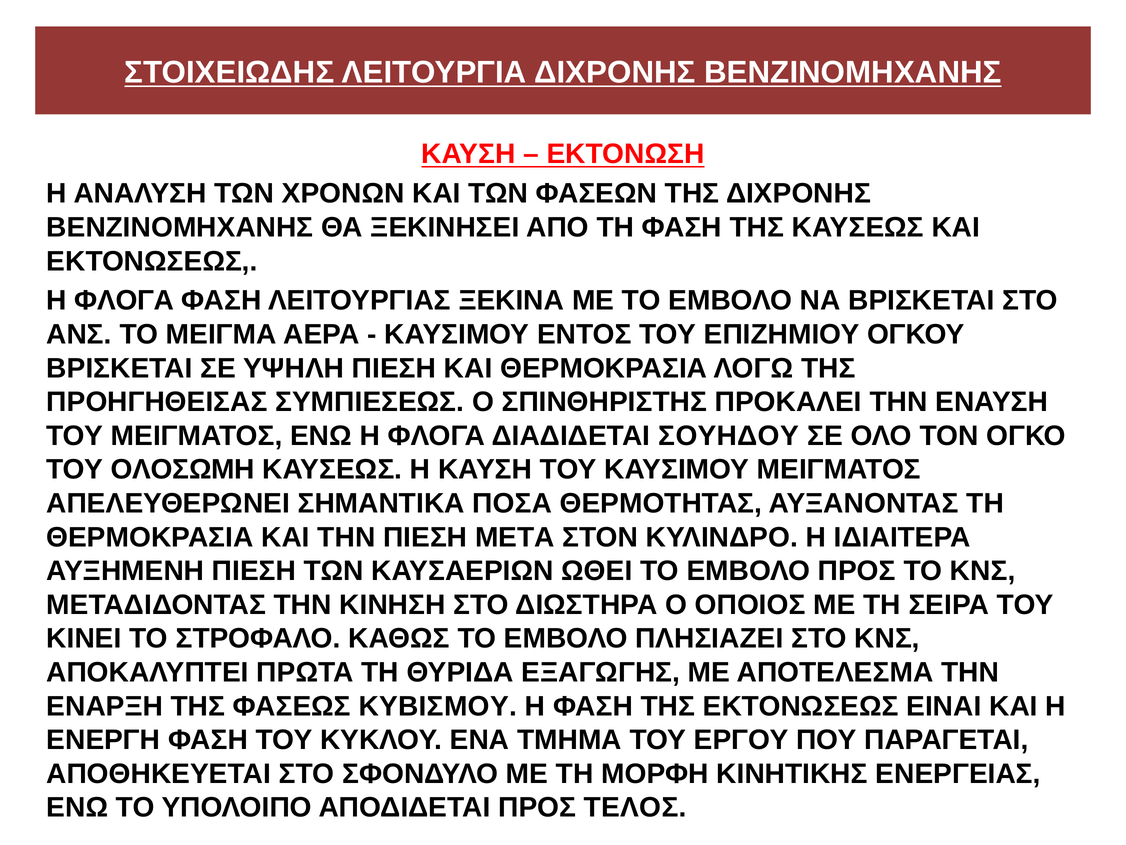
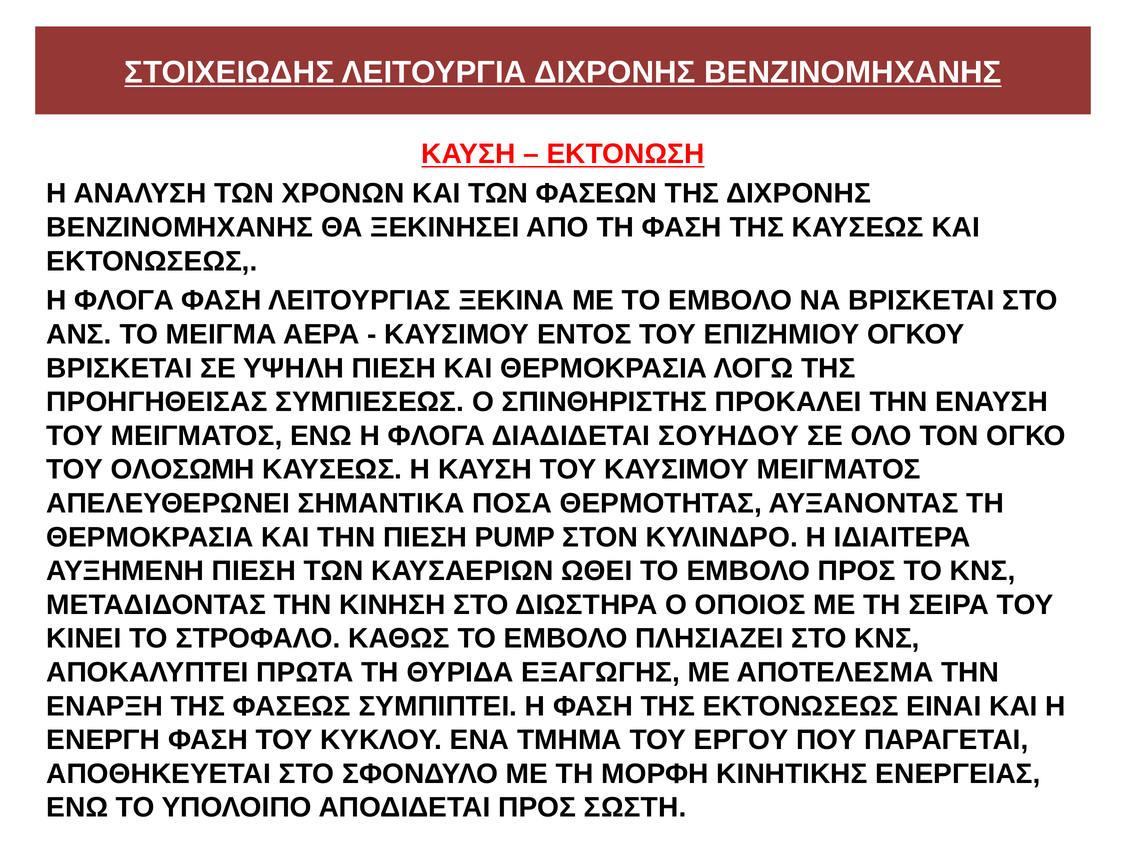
ΜΕΤΑ: ΜΕΤΑ -> ΡUMΡ
ΚΥΒΙΣΜΟΥ: ΚΥΒΙΣΜΟΥ -> ΣΥΜΠΙΠΤΕΙ
ΤΕΛΟΣ: ΤΕΛΟΣ -> ΣΩΣΤΗ
